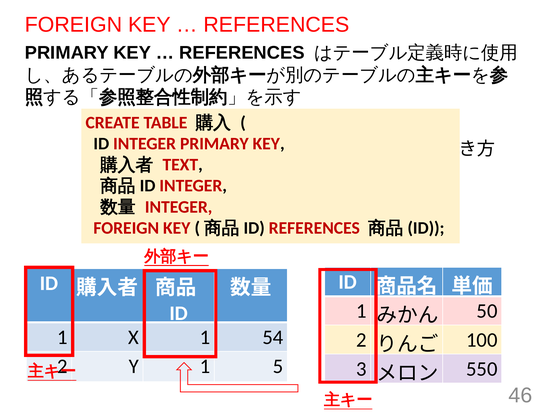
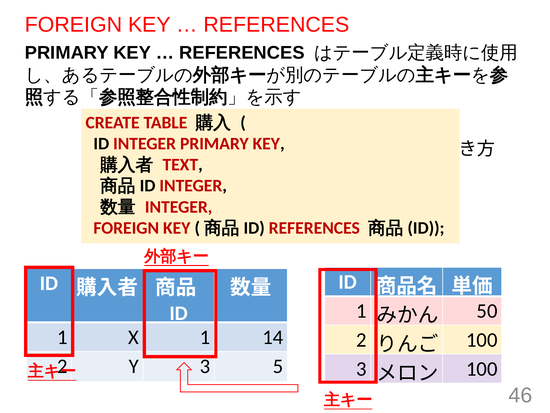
54: 54 -> 14
Y 1: 1 -> 3
550 at (482, 369): 550 -> 100
